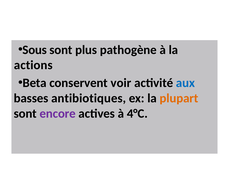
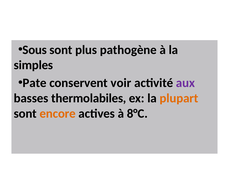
actions: actions -> simples
Beta: Beta -> Pate
aux colour: blue -> purple
antibiotiques: antibiotiques -> thermolabiles
encore colour: purple -> orange
4°C: 4°C -> 8°C
